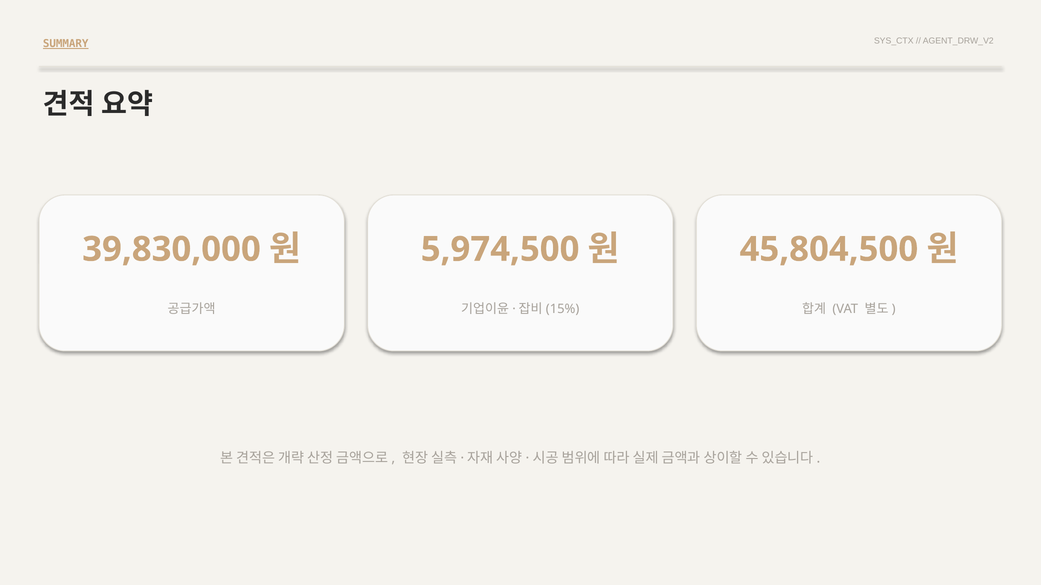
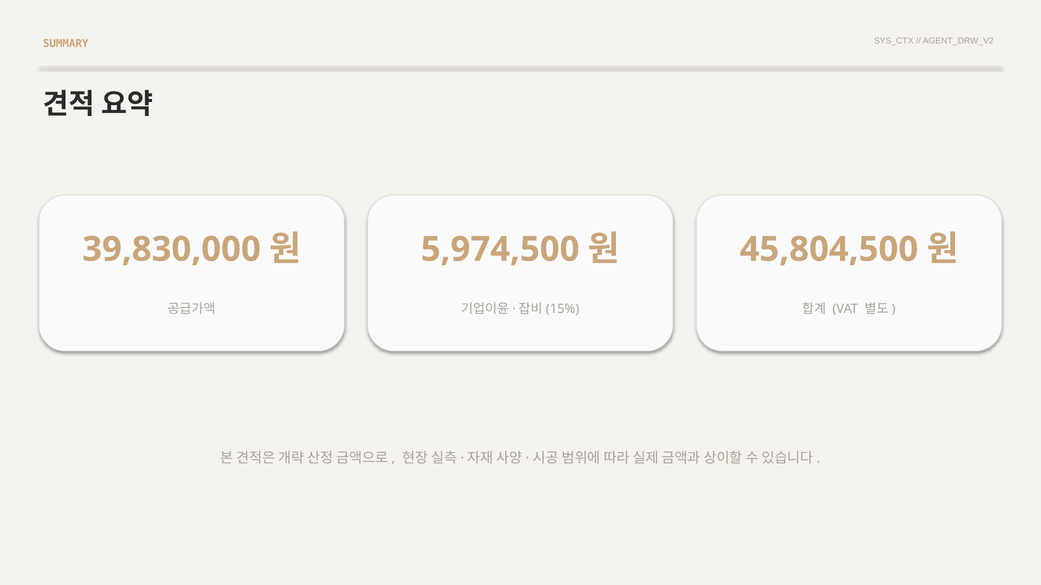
SUMMARY underline: present -> none
